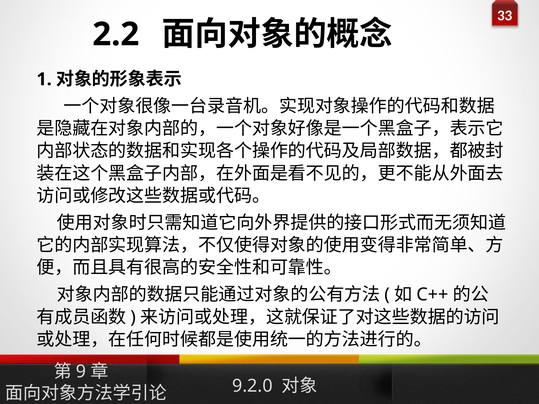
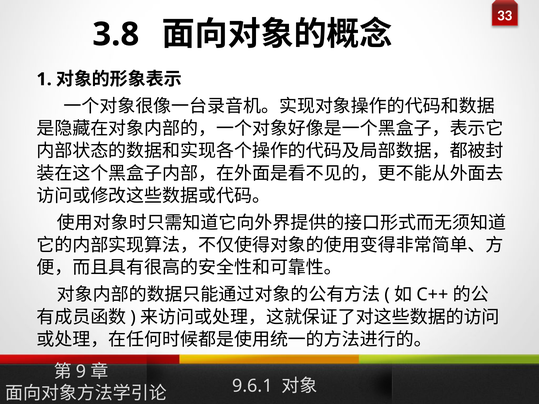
2.2: 2.2 -> 3.8
9.2.0: 9.2.0 -> 9.6.1
